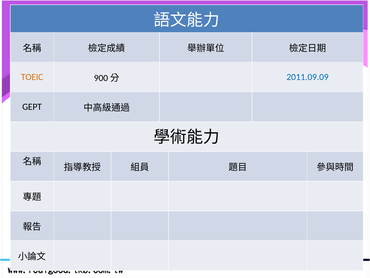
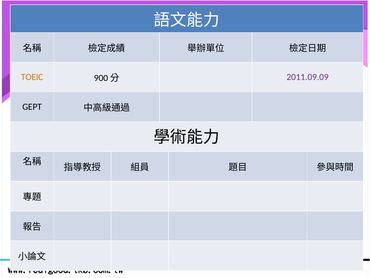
2011.09.09 colour: blue -> purple
